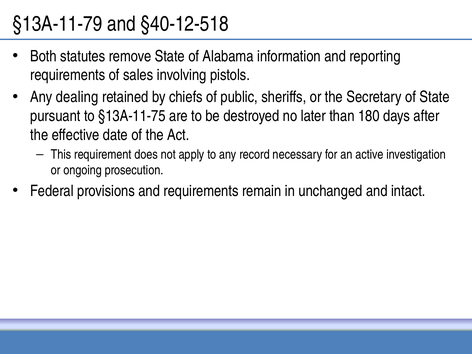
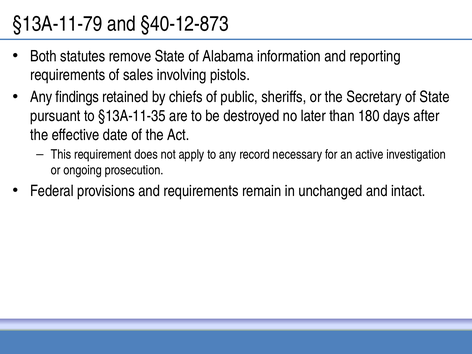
§40-12-518: §40-12-518 -> §40-12-873
dealing: dealing -> findings
§13A-11-75: §13A-11-75 -> §13A-11-35
